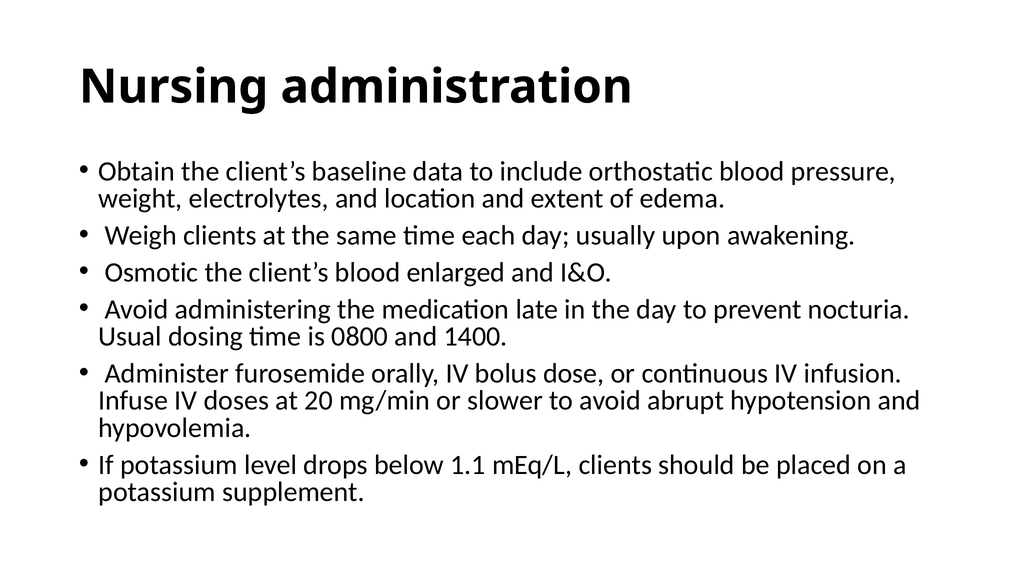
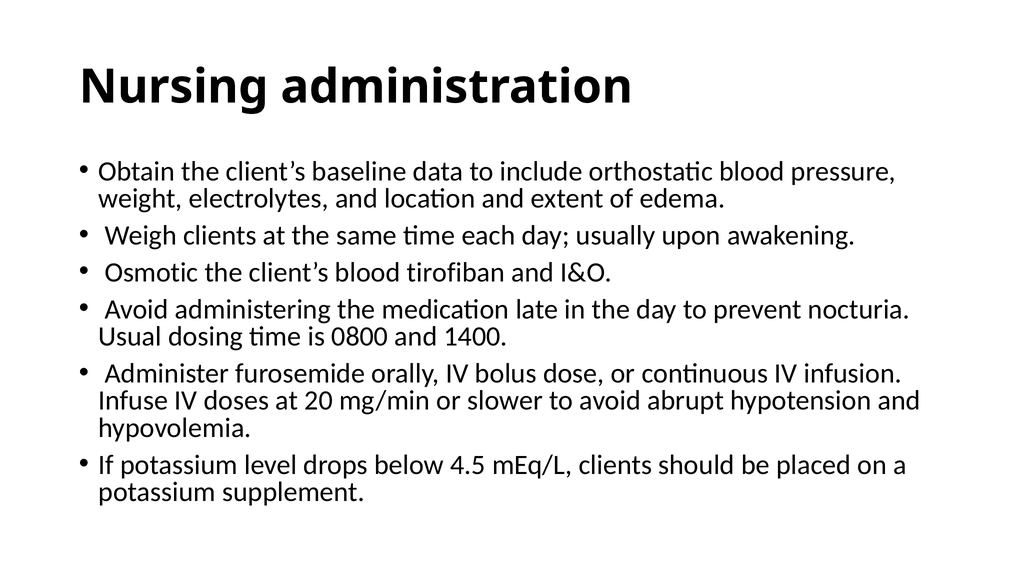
enlarged: enlarged -> tirofiban
1.1: 1.1 -> 4.5
